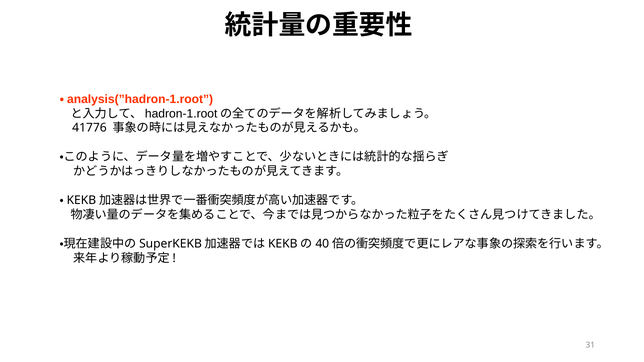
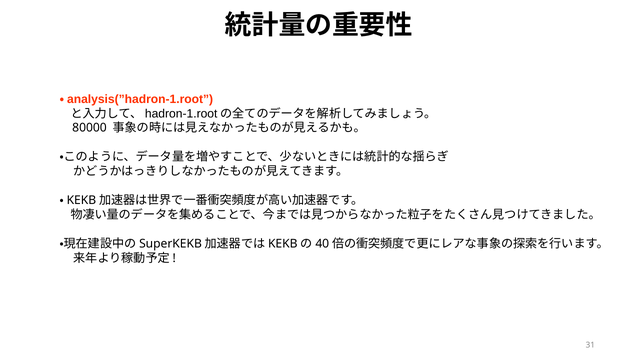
41776: 41776 -> 80000
